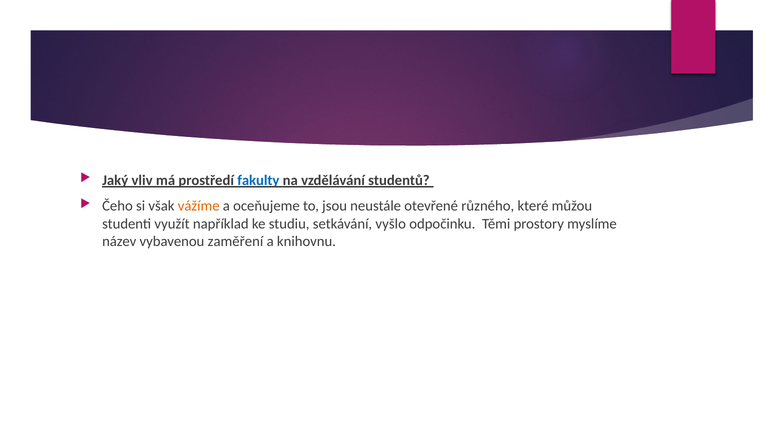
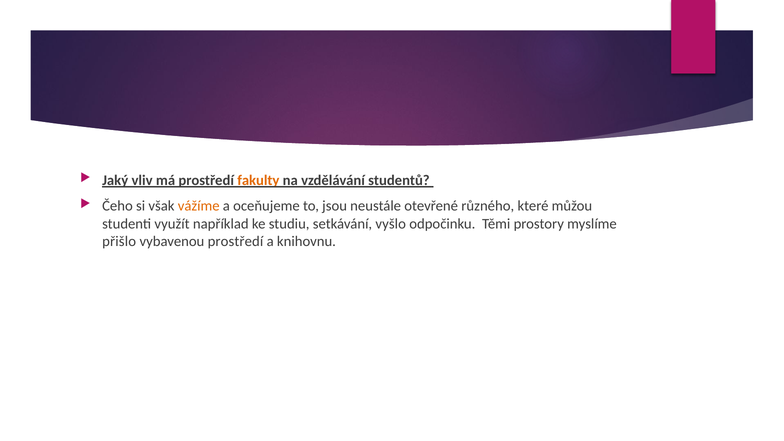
fakulty colour: blue -> orange
název: název -> přišlo
vybavenou zaměření: zaměření -> prostředí
